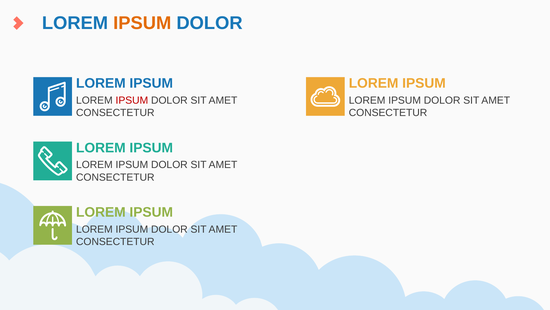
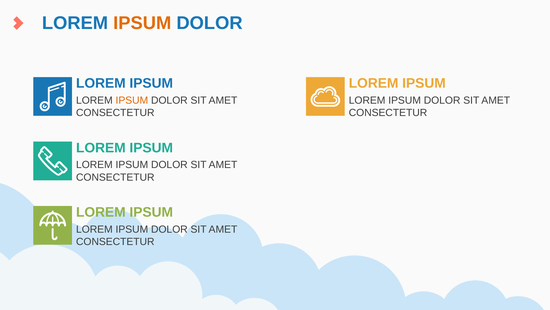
IPSUM at (132, 100) colour: red -> orange
